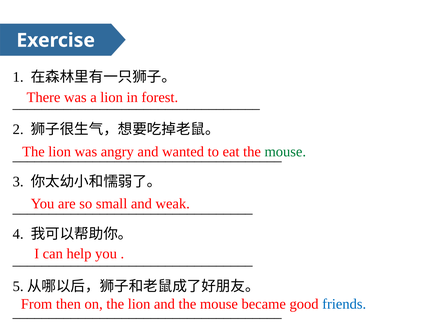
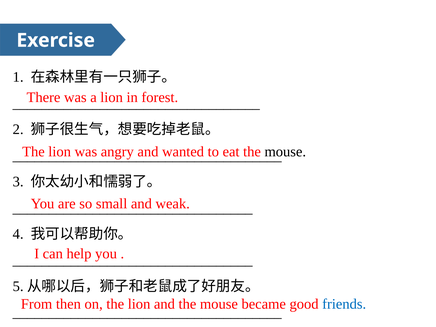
mouse at (285, 152) colour: green -> black
